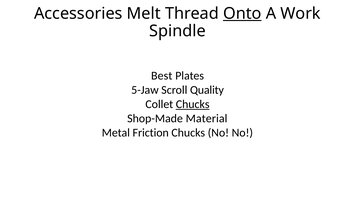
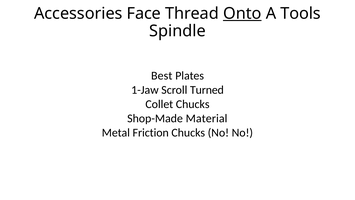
Melt: Melt -> Face
Work: Work -> Tools
5-Jaw: 5-Jaw -> 1-Jaw
Quality: Quality -> Turned
Chucks at (193, 104) underline: present -> none
